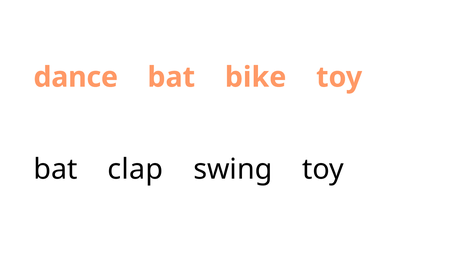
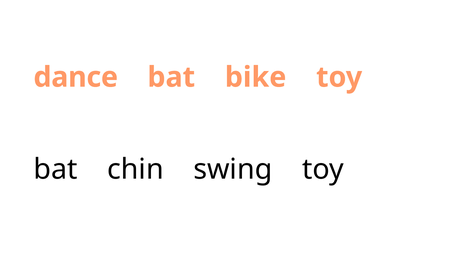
clap: clap -> chin
